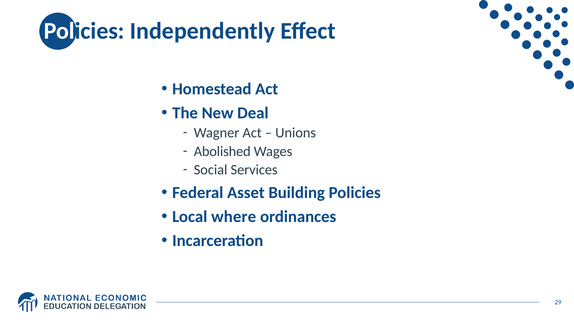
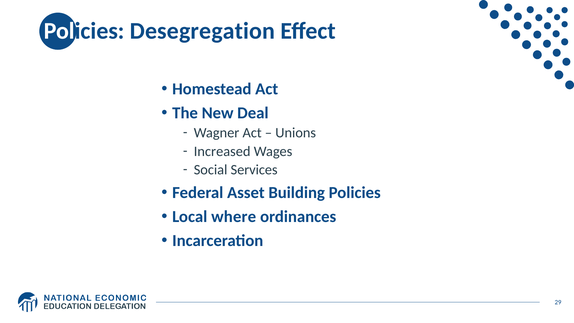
Independently: Independently -> Desegregation
Abolished: Abolished -> Increased
